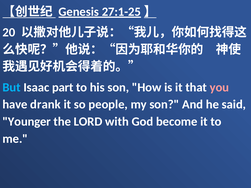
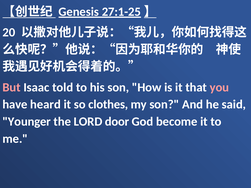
But colour: light blue -> pink
part: part -> told
drank: drank -> heard
people: people -> clothes
with: with -> door
